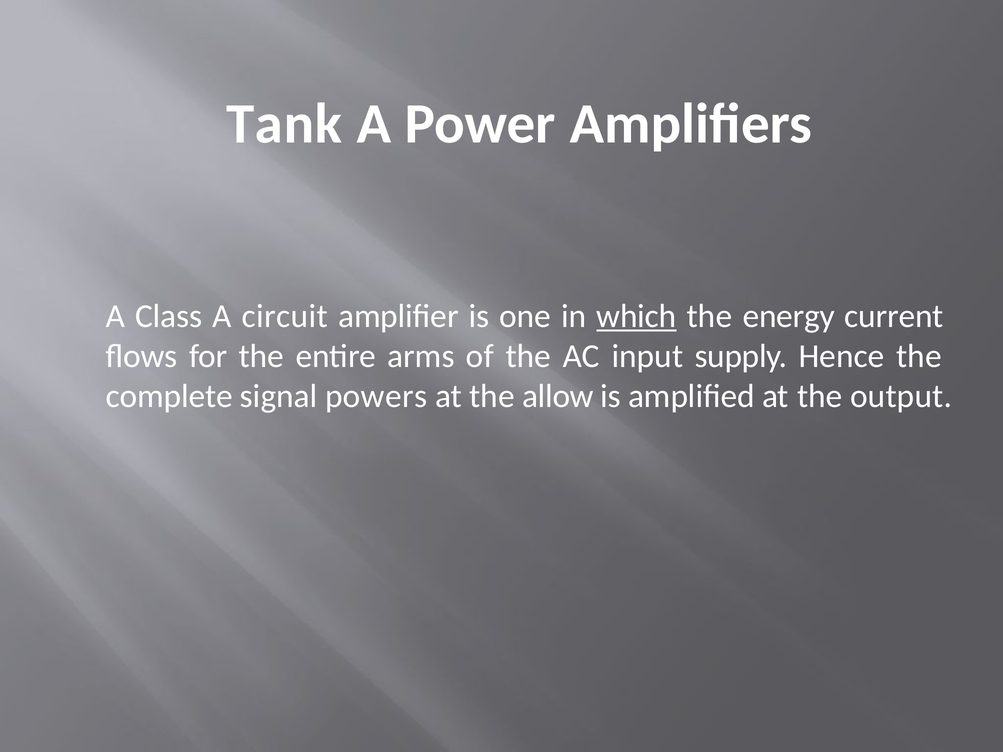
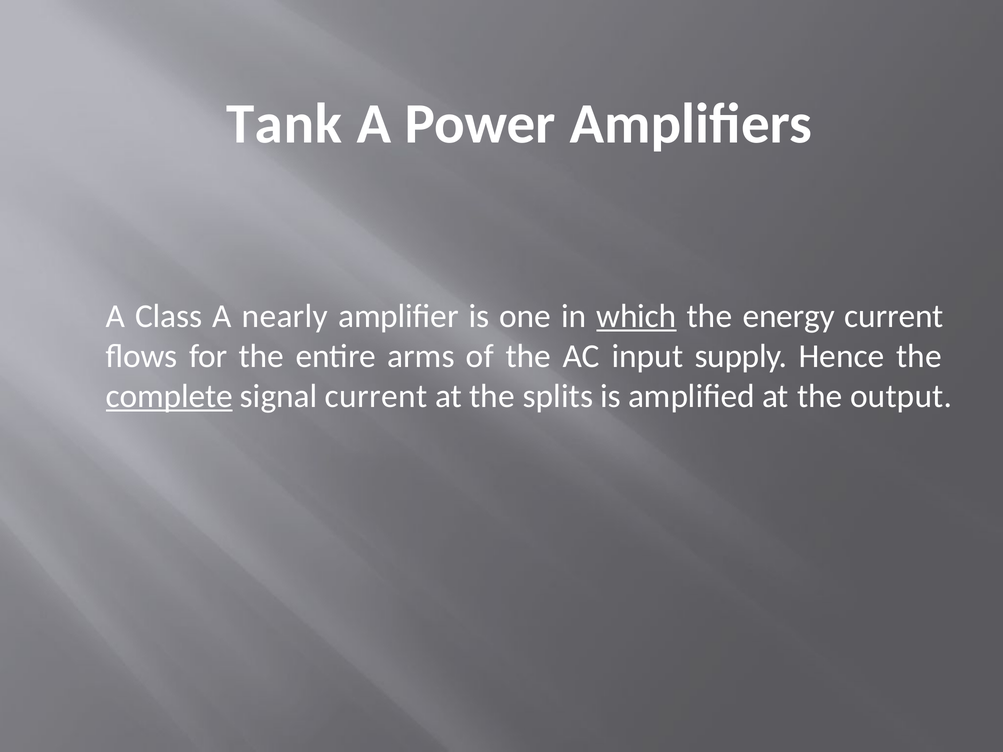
circuit: circuit -> nearly
complete underline: none -> present
signal powers: powers -> current
allow: allow -> splits
